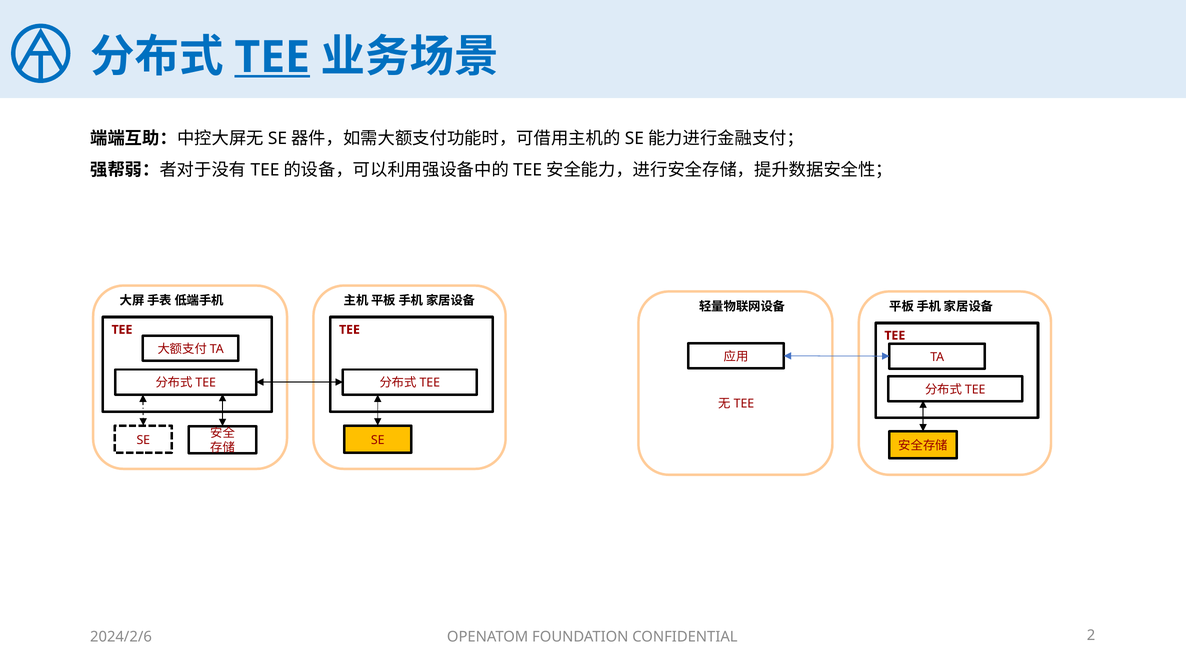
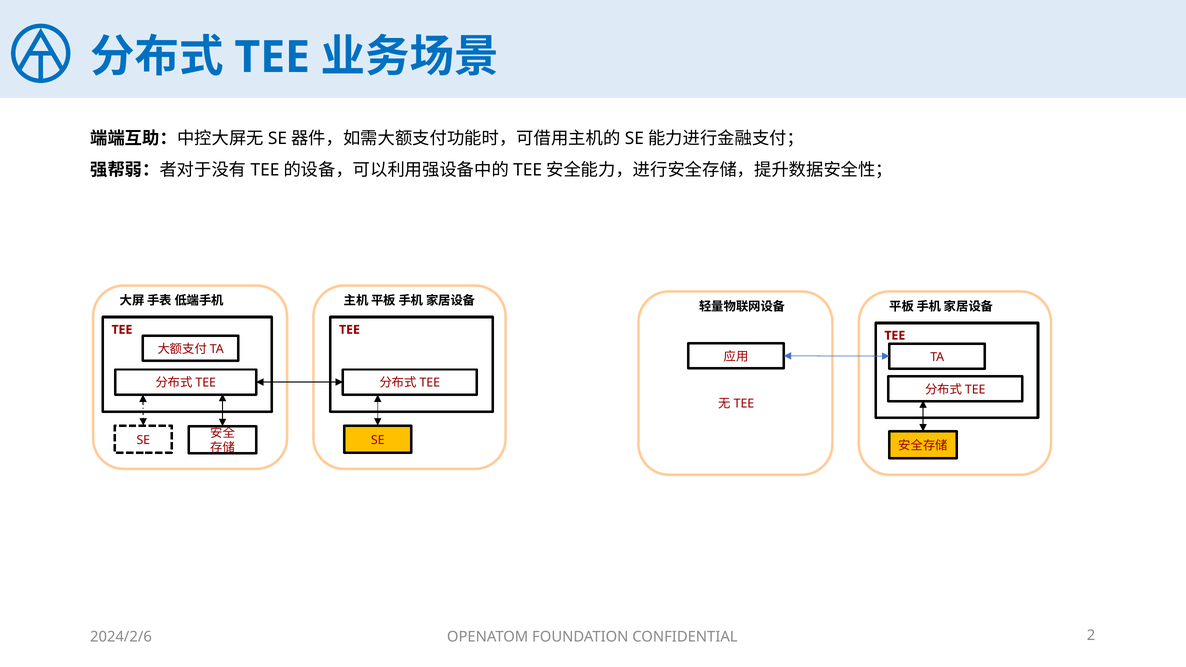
TEE at (272, 57) underline: present -> none
